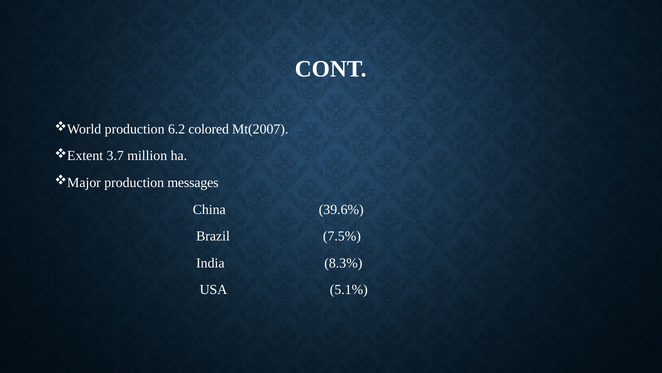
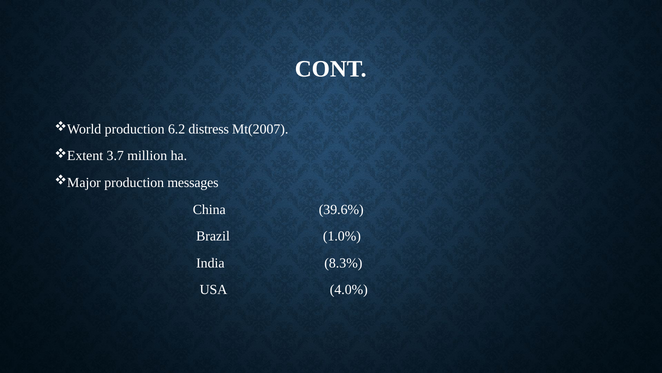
colored: colored -> distress
7.5%: 7.5% -> 1.0%
5.1%: 5.1% -> 4.0%
